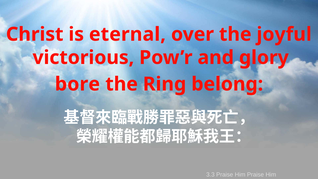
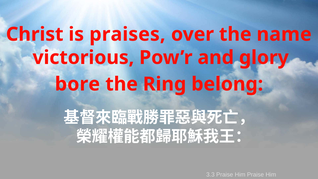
eternal: eternal -> praises
joyful: joyful -> name
